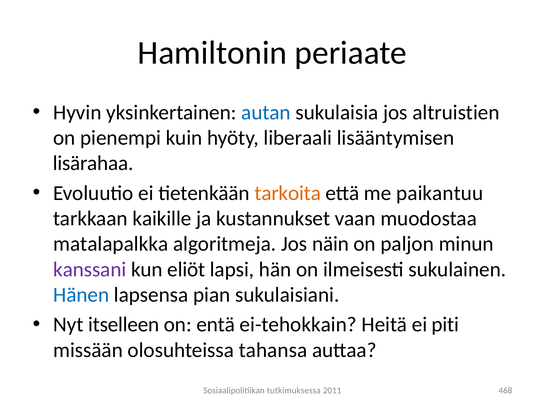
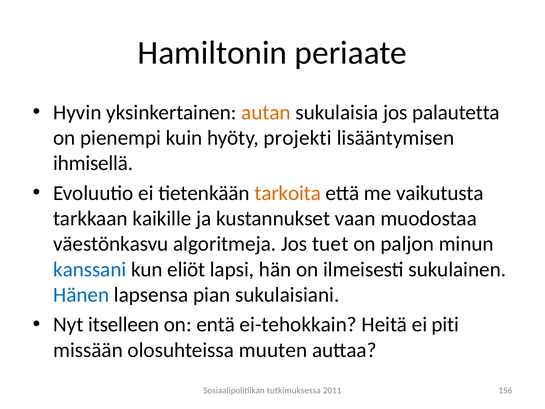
autan colour: blue -> orange
altruistien: altruistien -> palautetta
liberaali: liberaali -> projekti
lisärahaa: lisärahaa -> ihmisellä
paikantuu: paikantuu -> vaikutusta
matalapalkka: matalapalkka -> väestönkasvu
näin: näin -> tuet
kanssani colour: purple -> blue
tahansa: tahansa -> muuten
468: 468 -> 156
